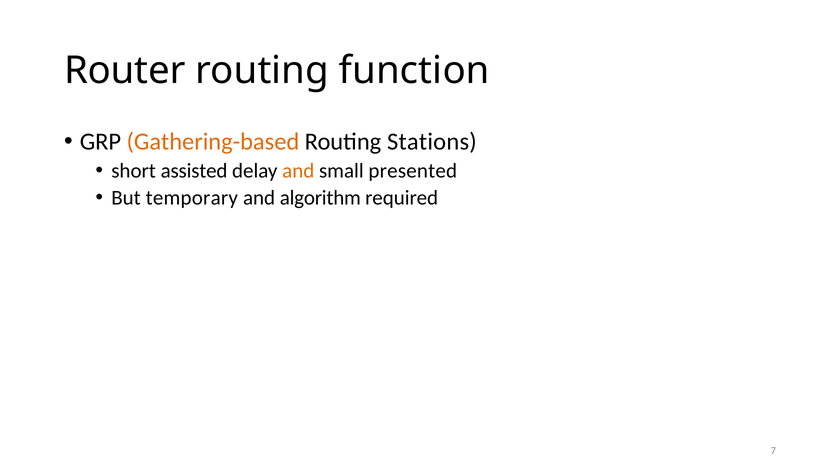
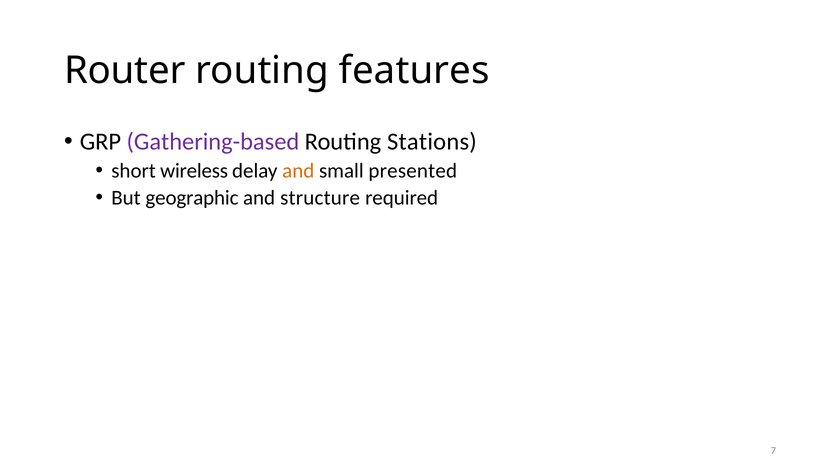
function: function -> features
Gathering-based colour: orange -> purple
assisted: assisted -> wireless
temporary: temporary -> geographic
algorithm: algorithm -> structure
